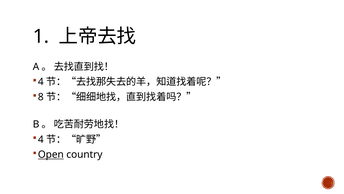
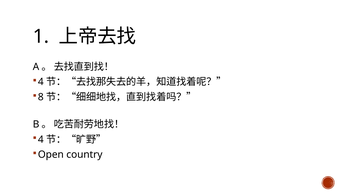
Open underline: present -> none
